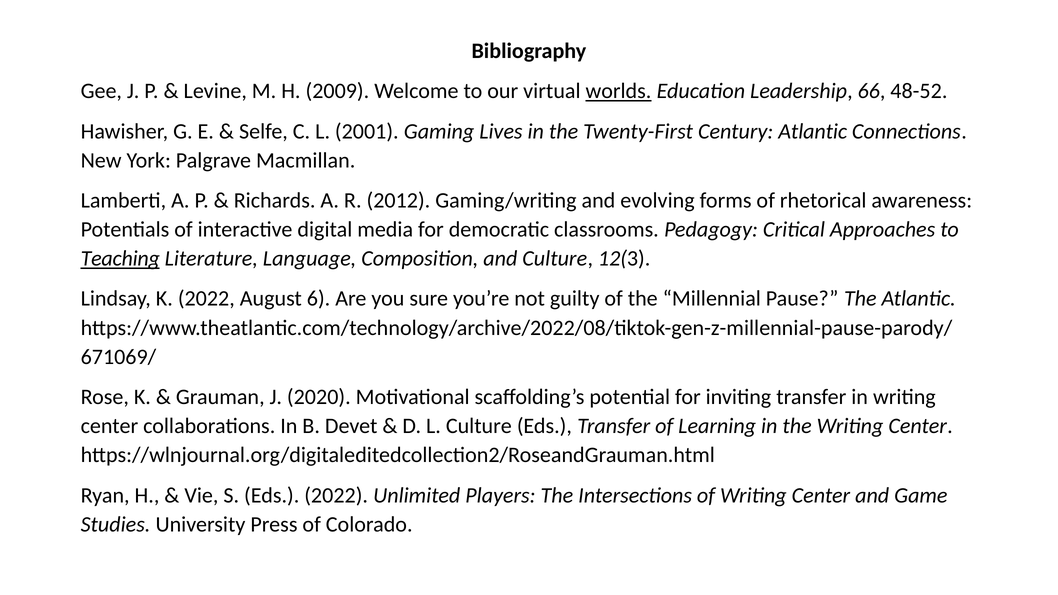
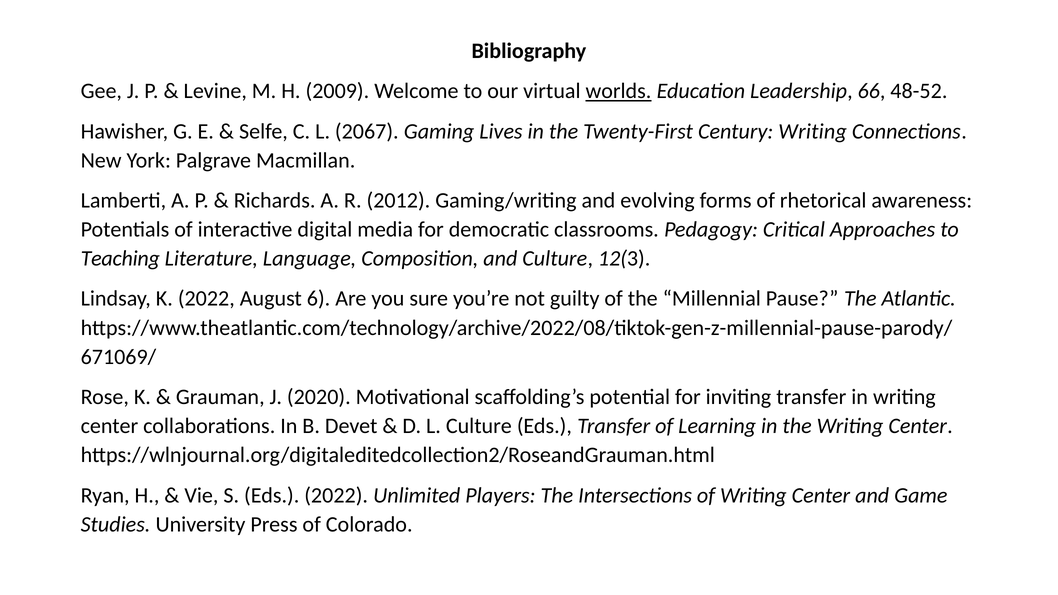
2001: 2001 -> 2067
Century Atlantic: Atlantic -> Writing
Teaching underline: present -> none
